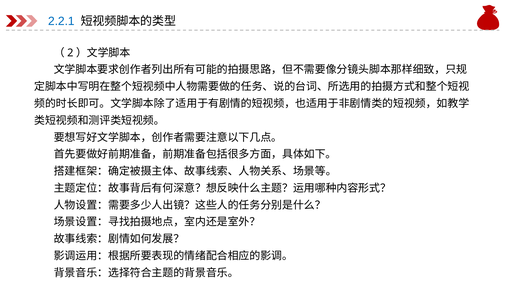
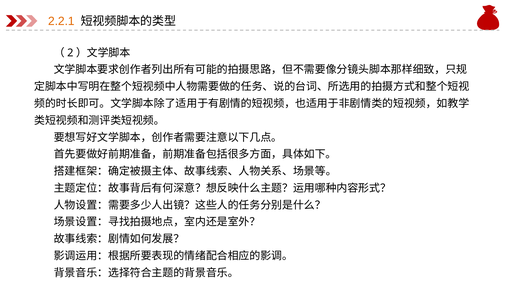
2.2.1 colour: blue -> orange
